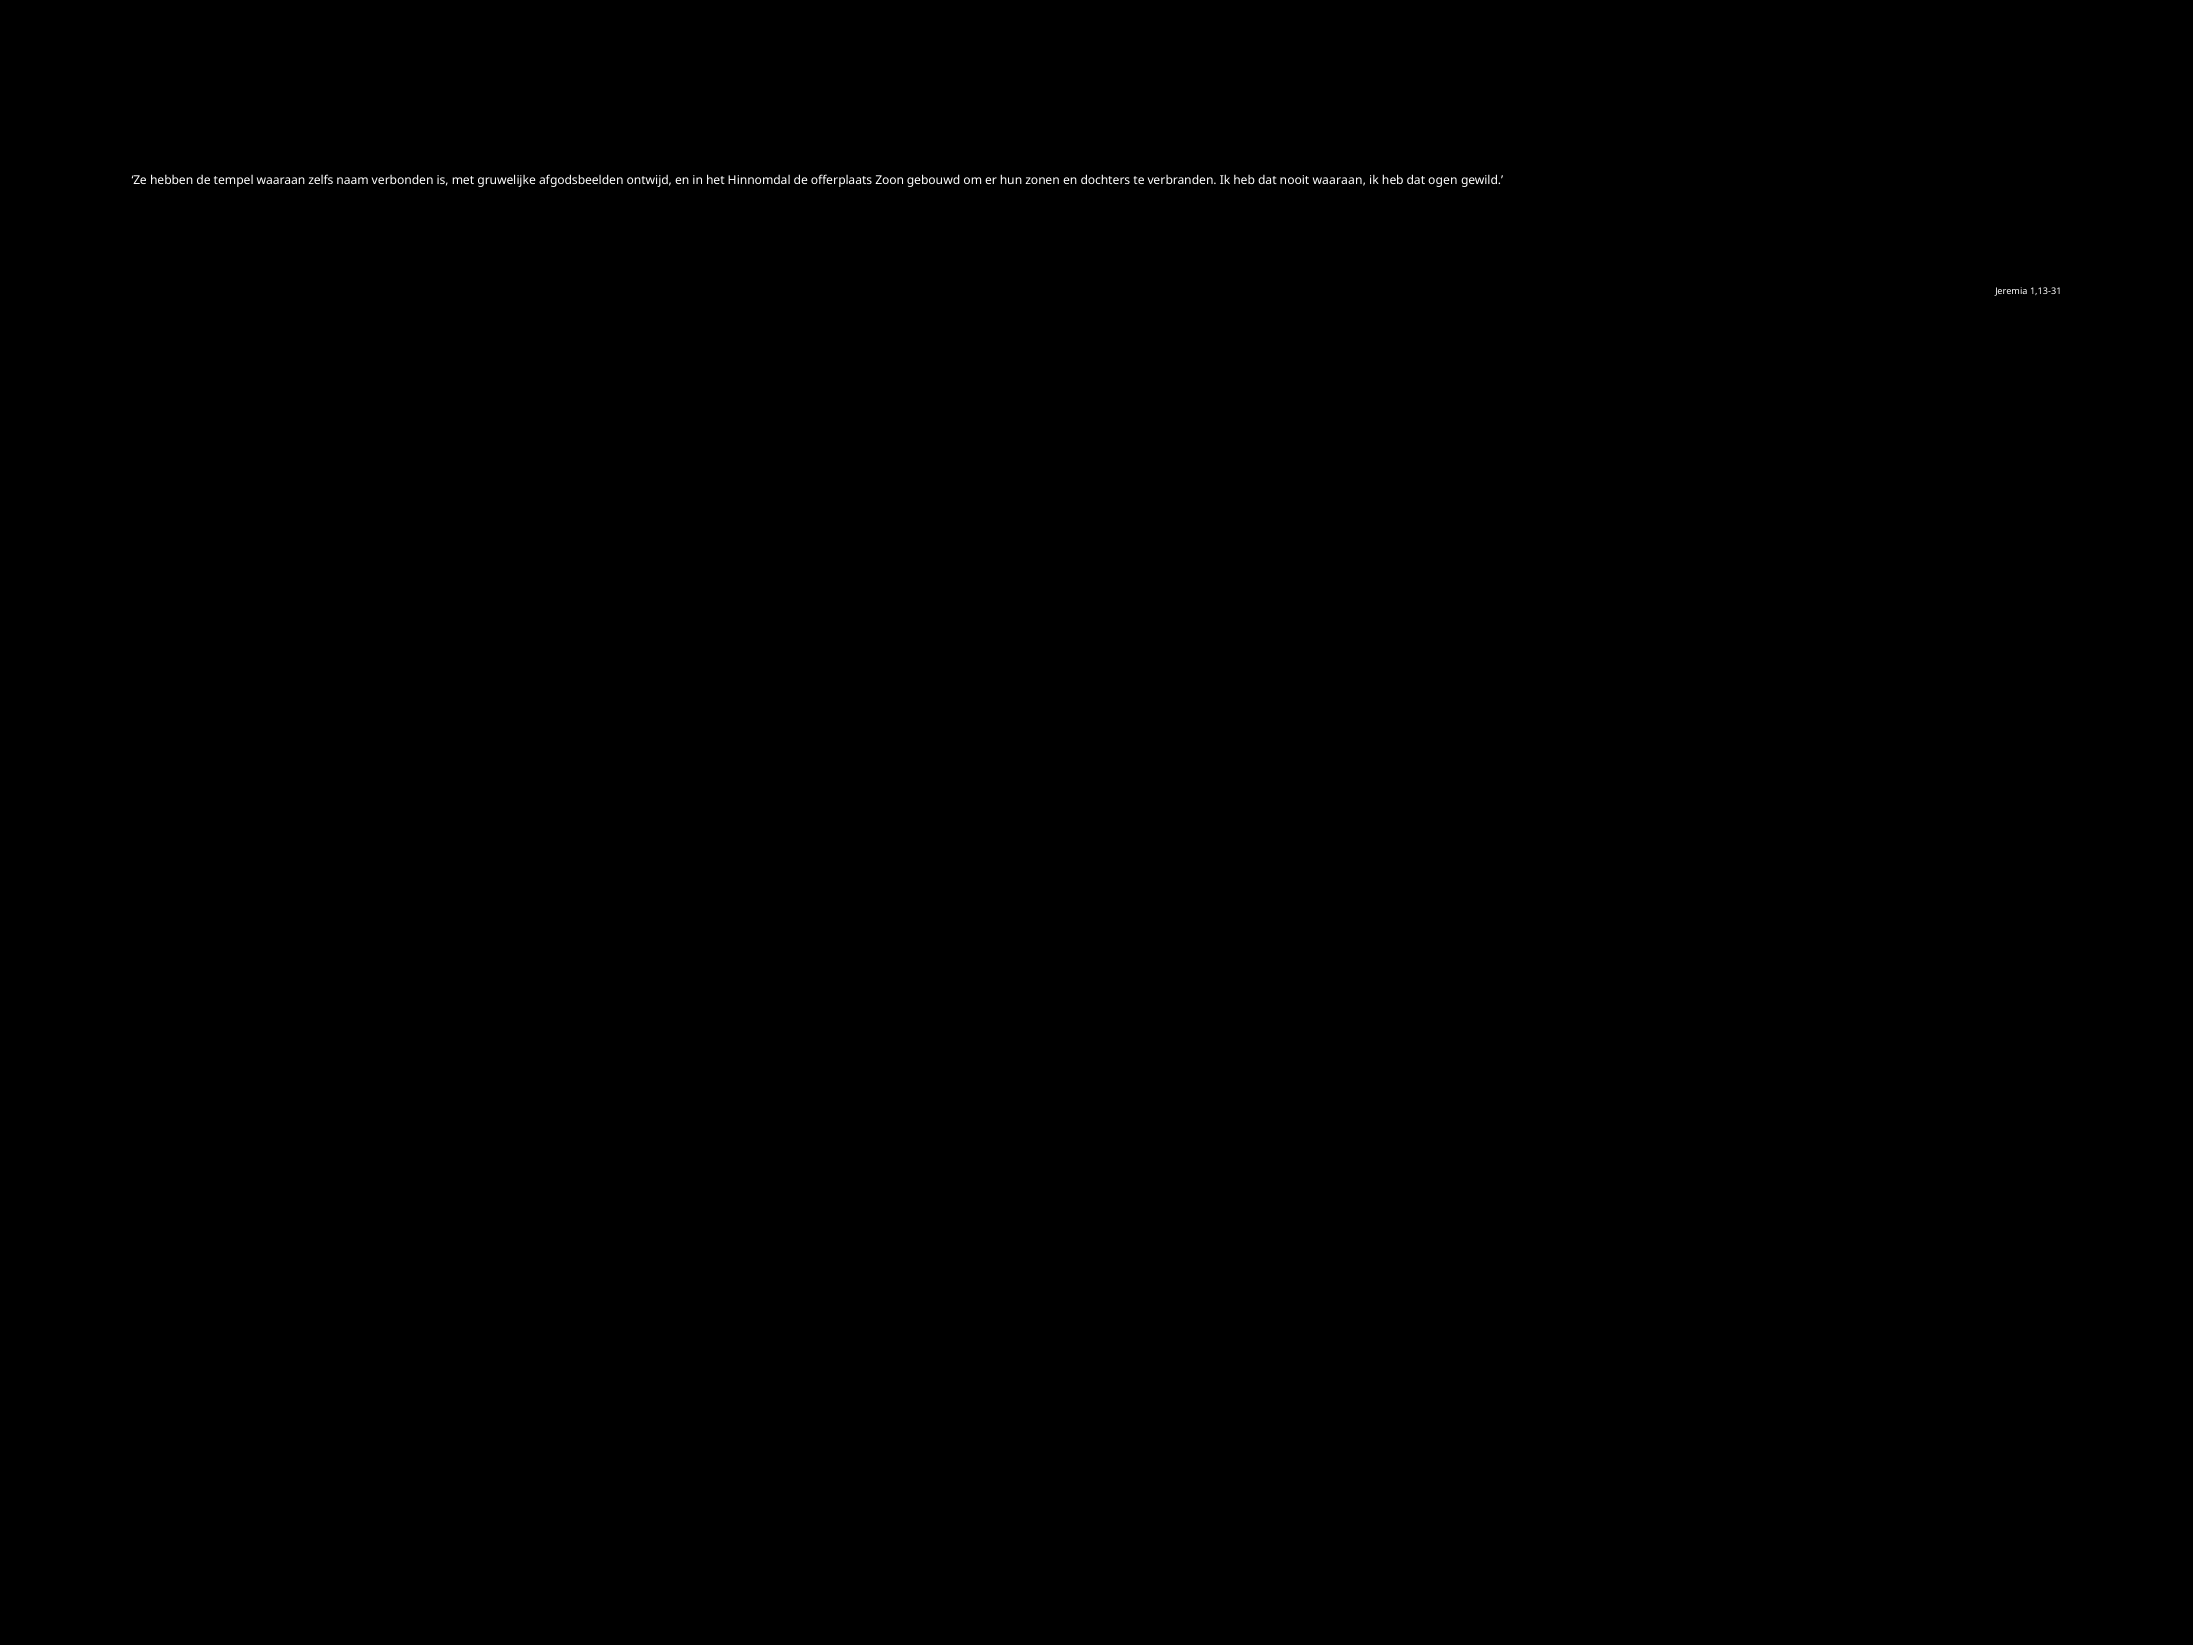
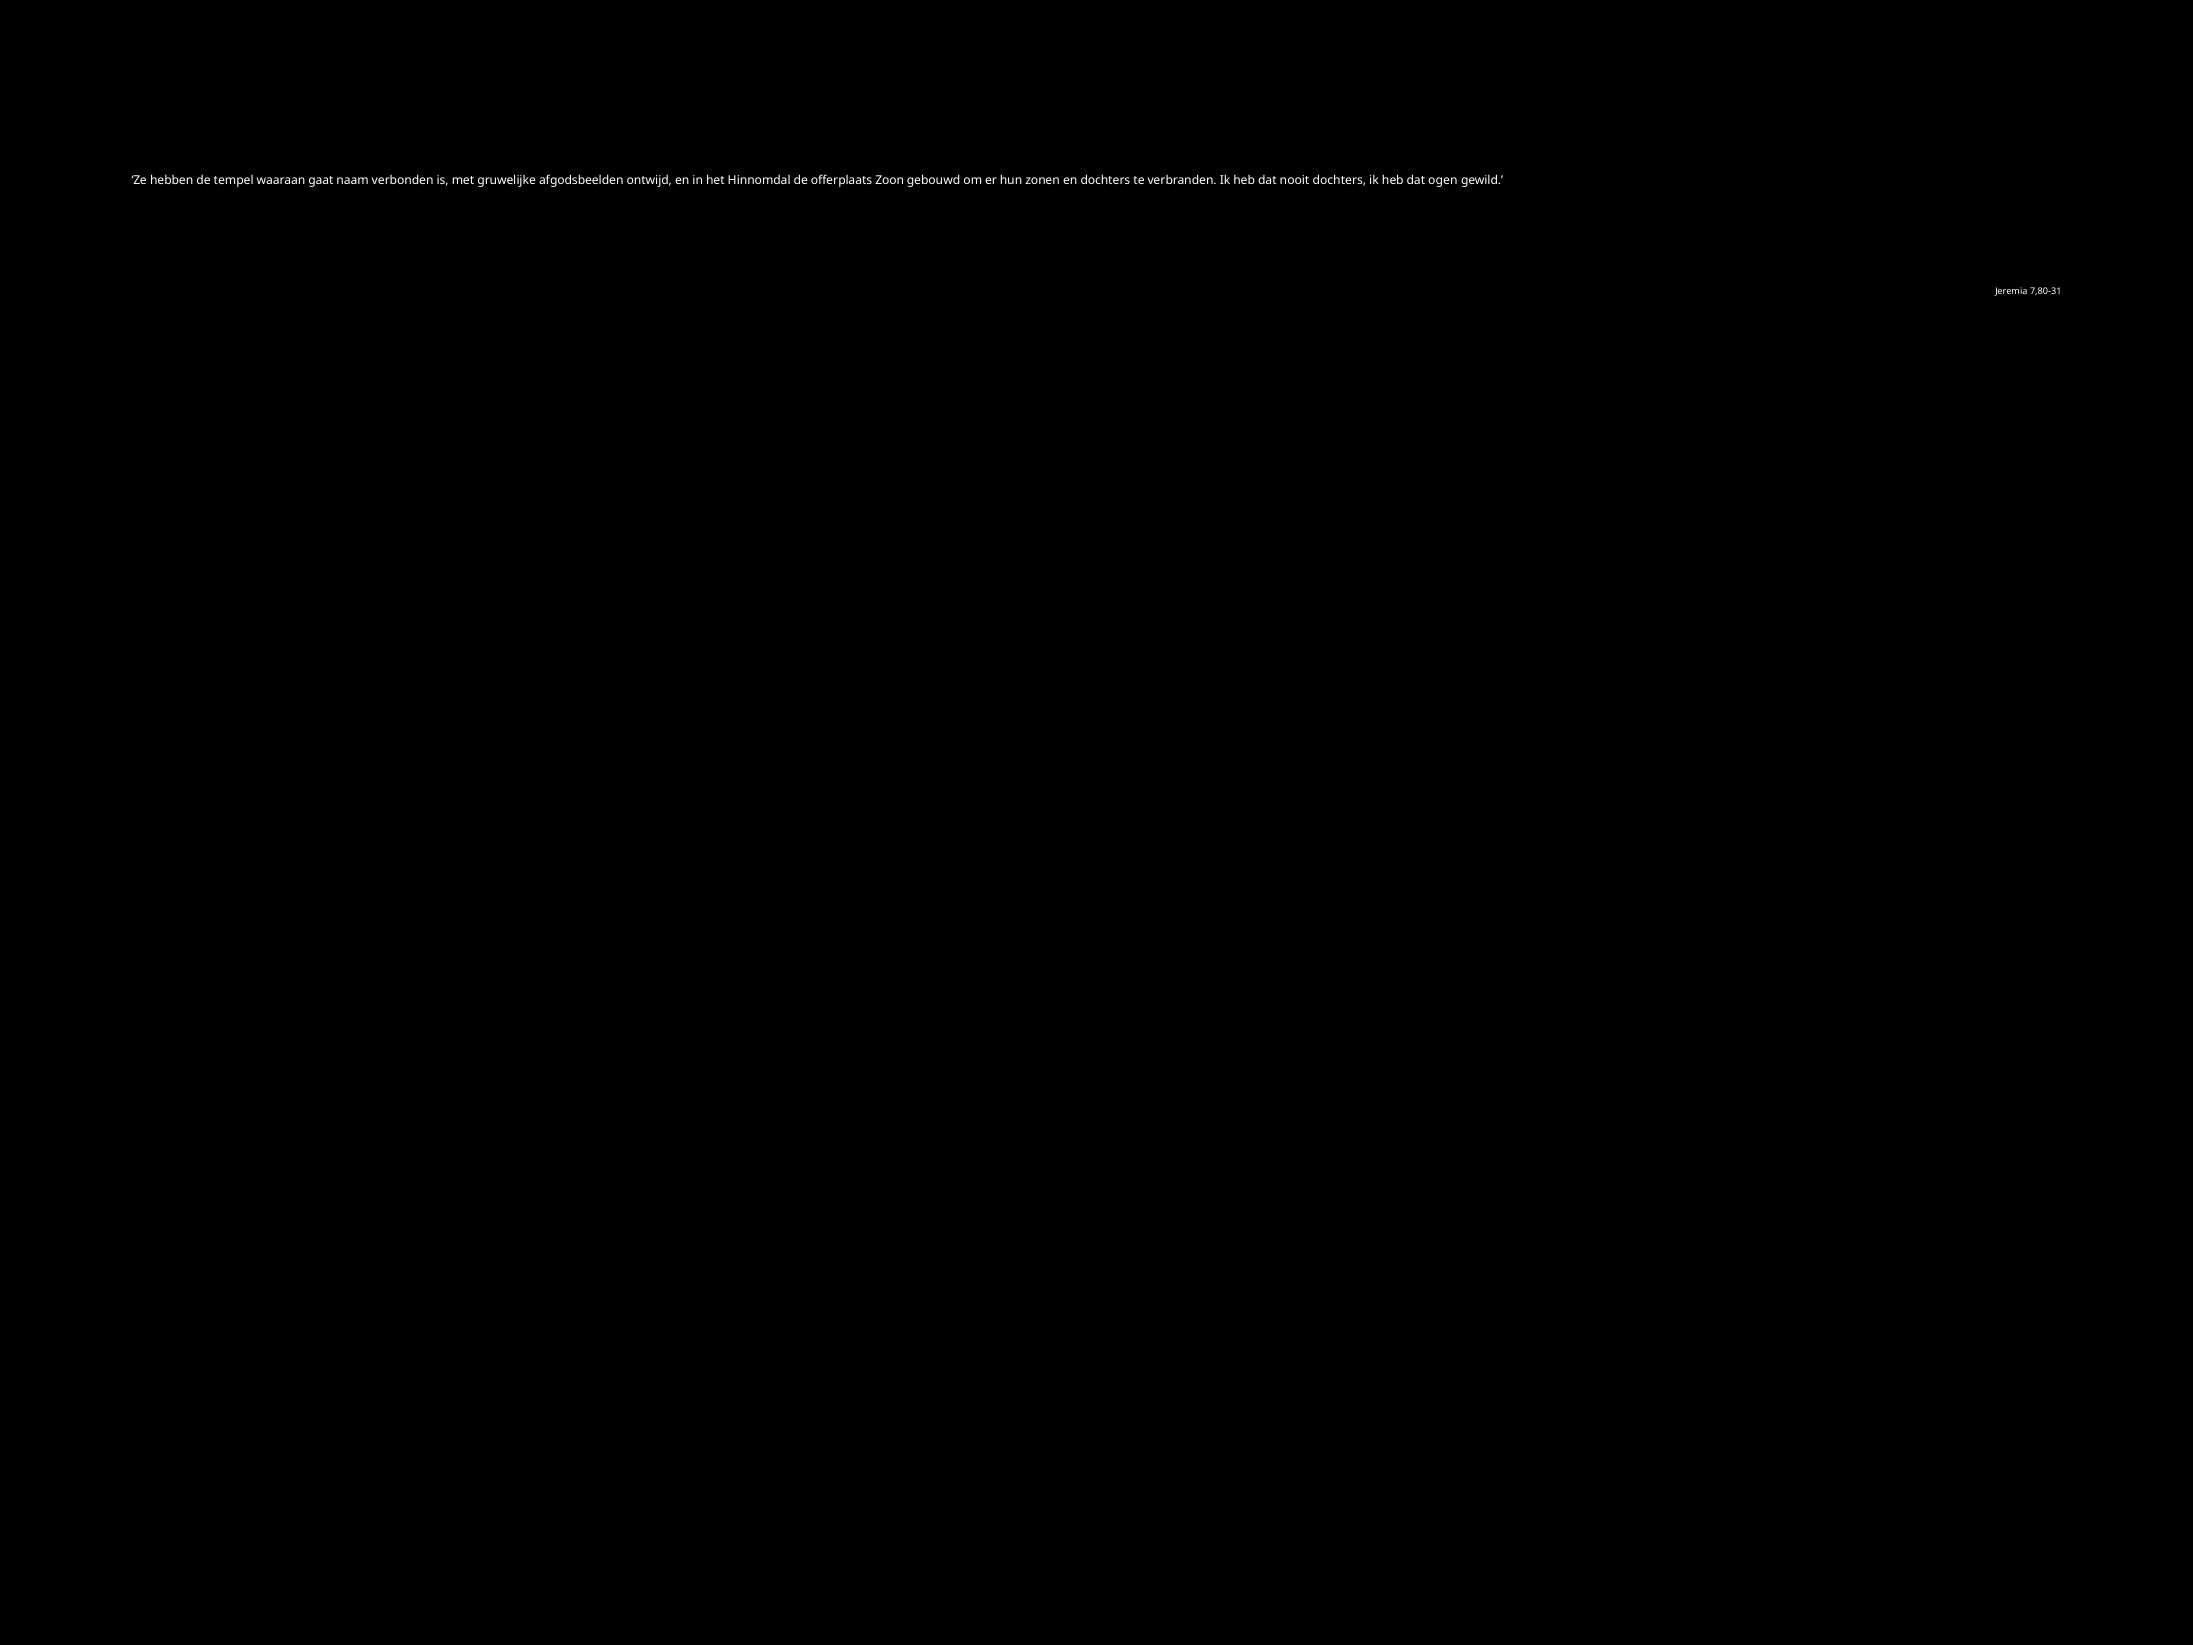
zelfs: zelfs -> gaat
nooit waaraan: waaraan -> dochters
1,13-31: 1,13-31 -> 7,80-31
